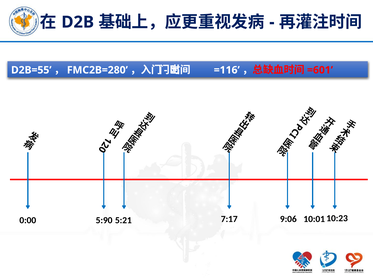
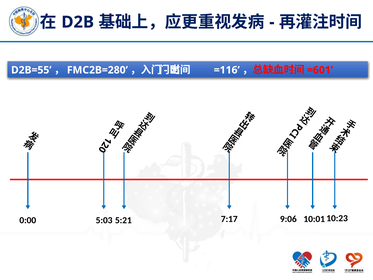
5:90: 5:90 -> 5:03
